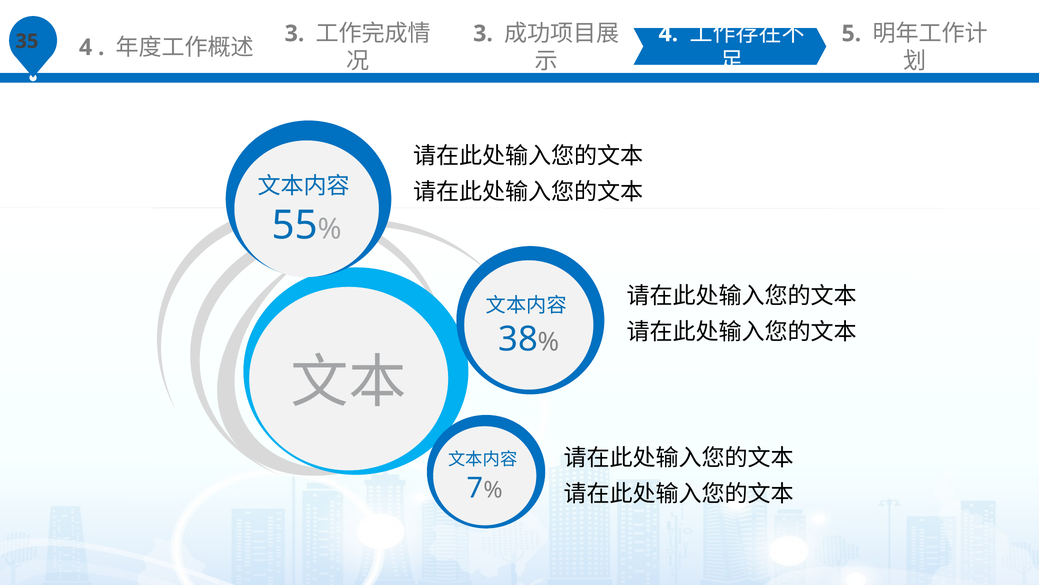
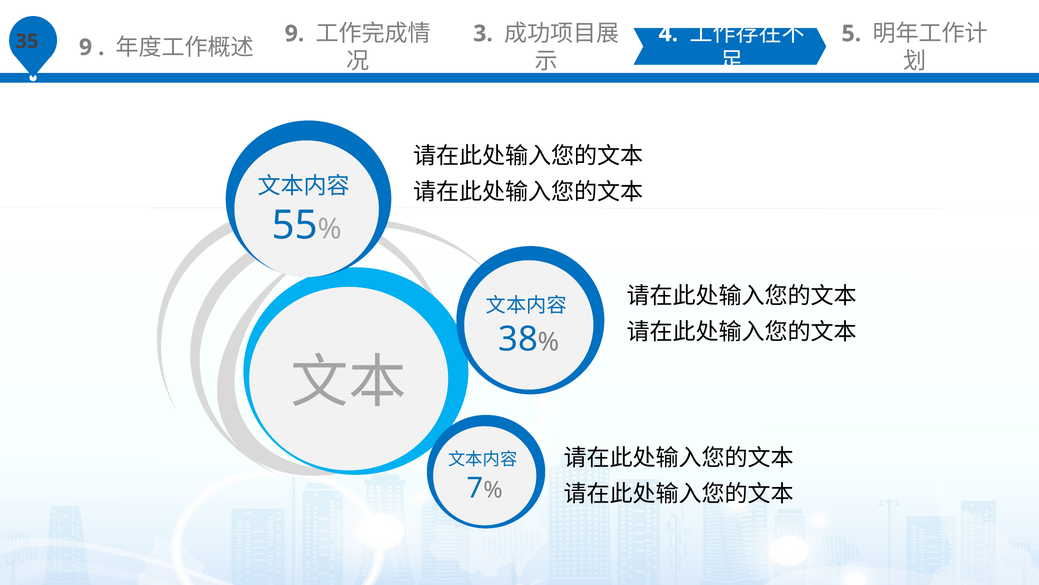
4 at (86, 47): 4 -> 9
3 at (295, 34): 3 -> 9
